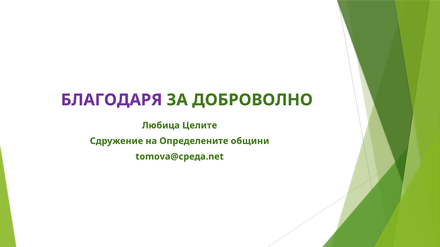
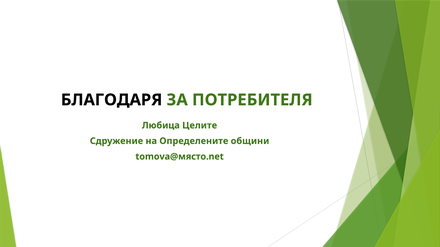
БЛАГОДАРЯ colour: purple -> black
ДОБРОВОЛНО: ДОБРОВОЛНО -> ПОТРЕБИТЕЛЯ
tomova@среда.net: tomova@среда.net -> tomova@място.net
